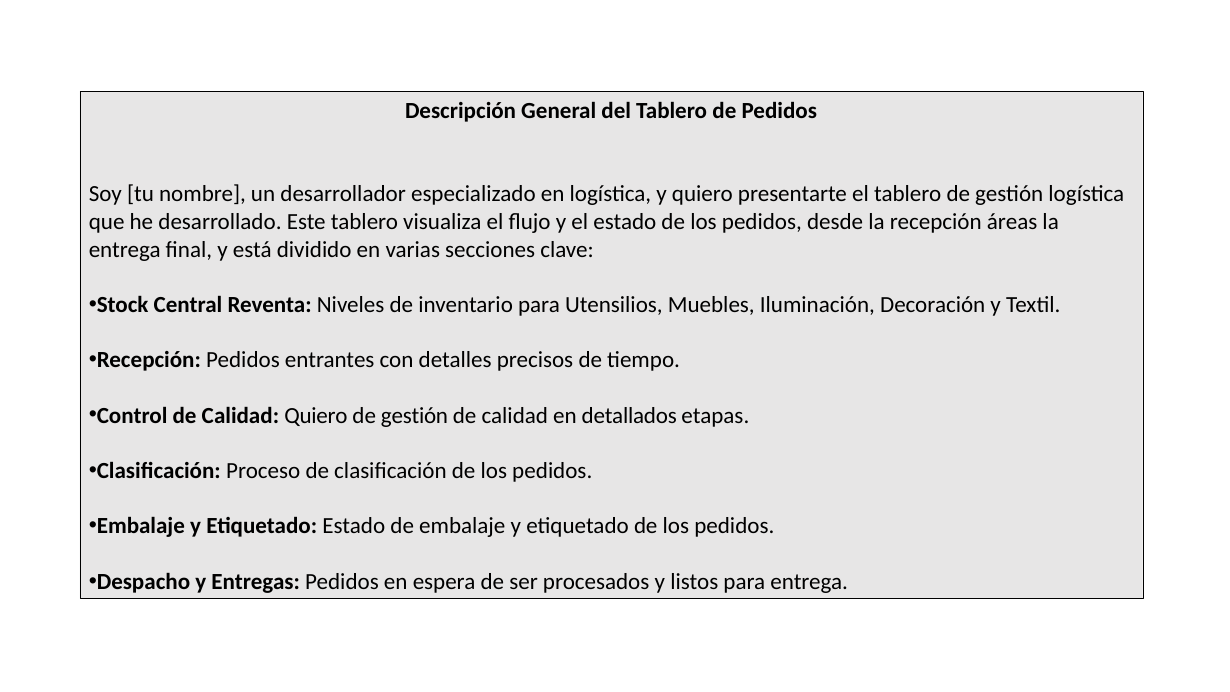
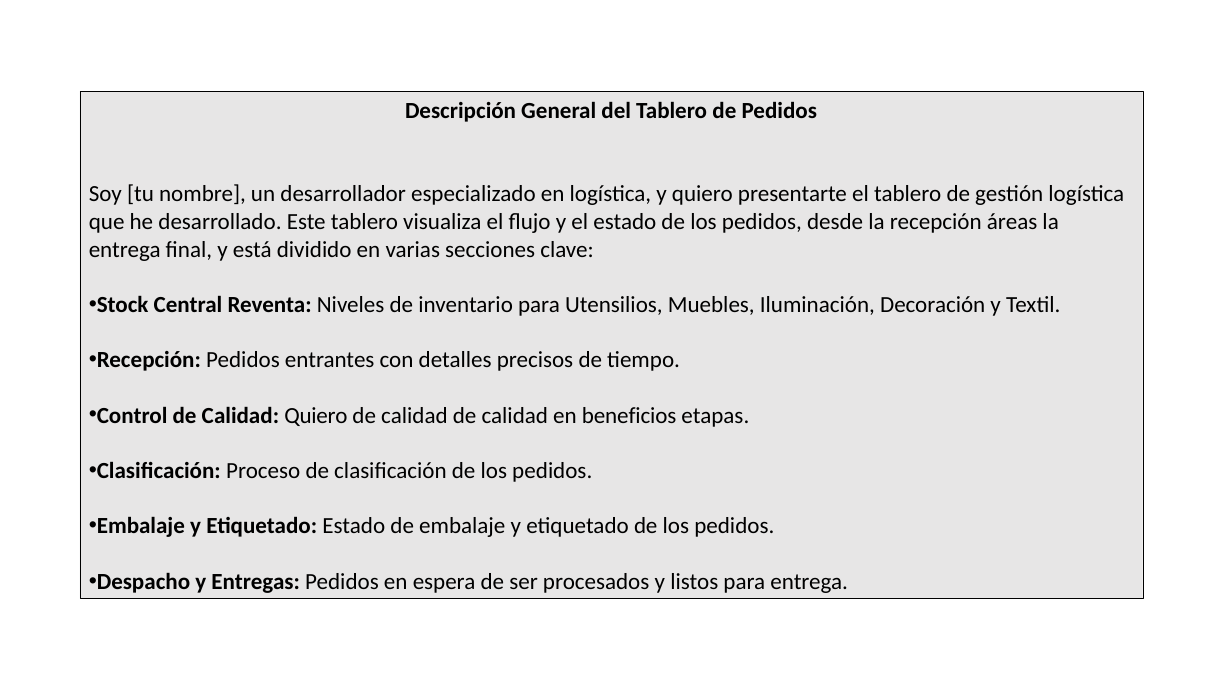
gestión at (415, 416): gestión -> calidad
detallados: detallados -> beneficios
